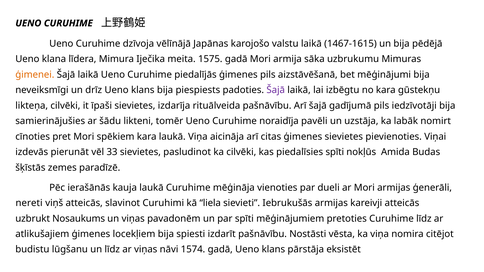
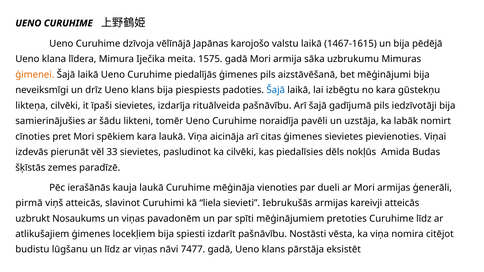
Šajā at (276, 90) colour: purple -> blue
piedalīsies spīti: spīti -> dēls
nereti: nereti -> pirmā
1574: 1574 -> 7477
